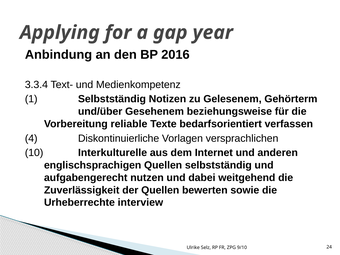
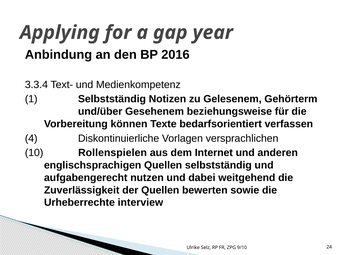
reliable: reliable -> können
Interkulturelle: Interkulturelle -> Rollenspielen
